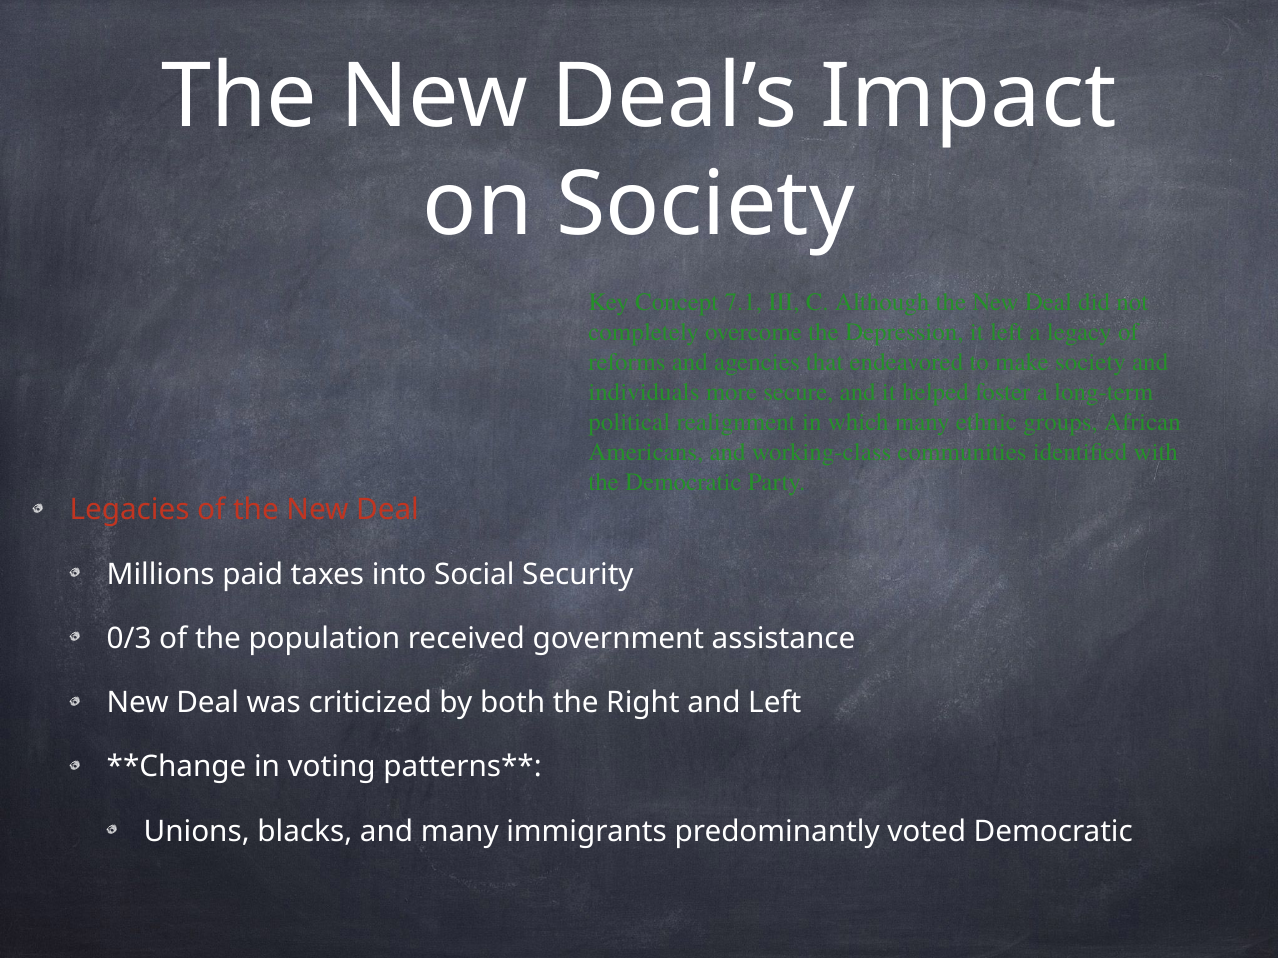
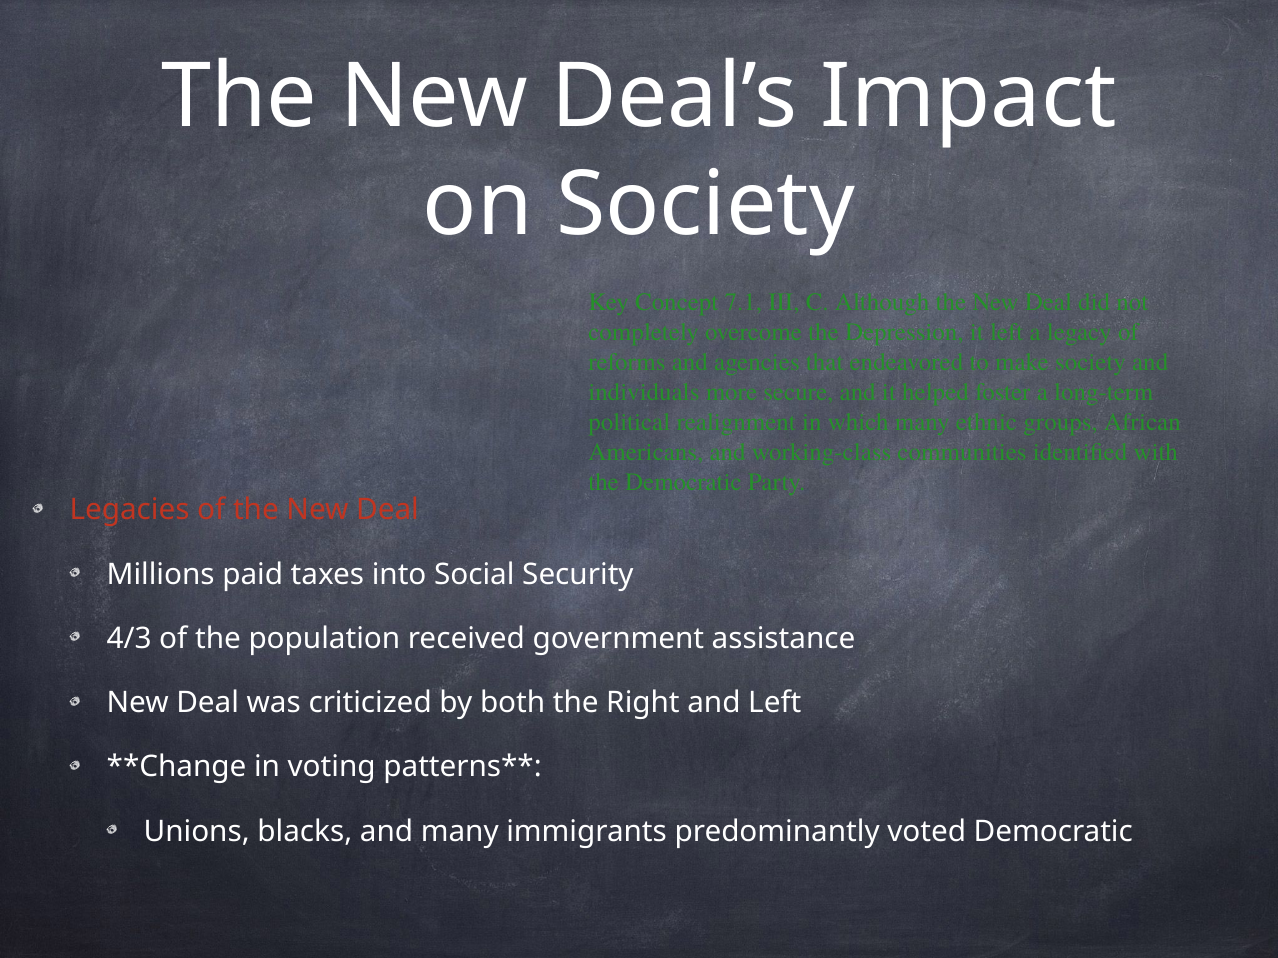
0/3: 0/3 -> 4/3
